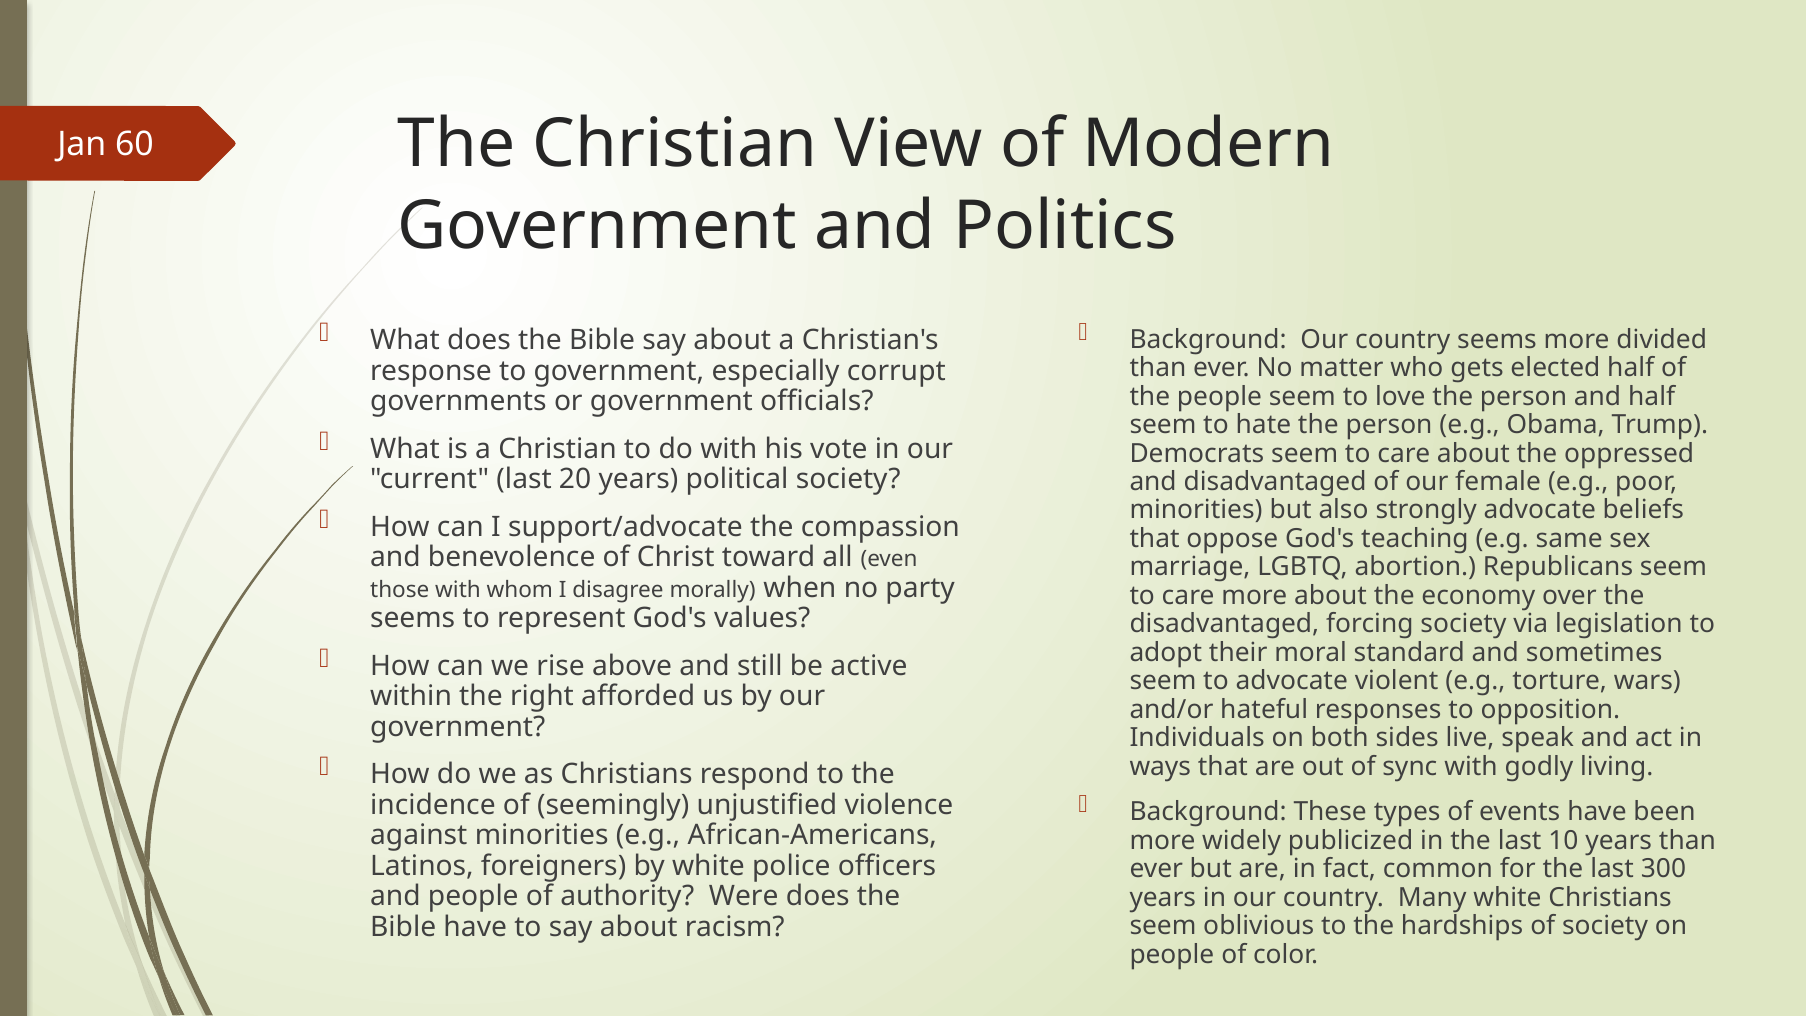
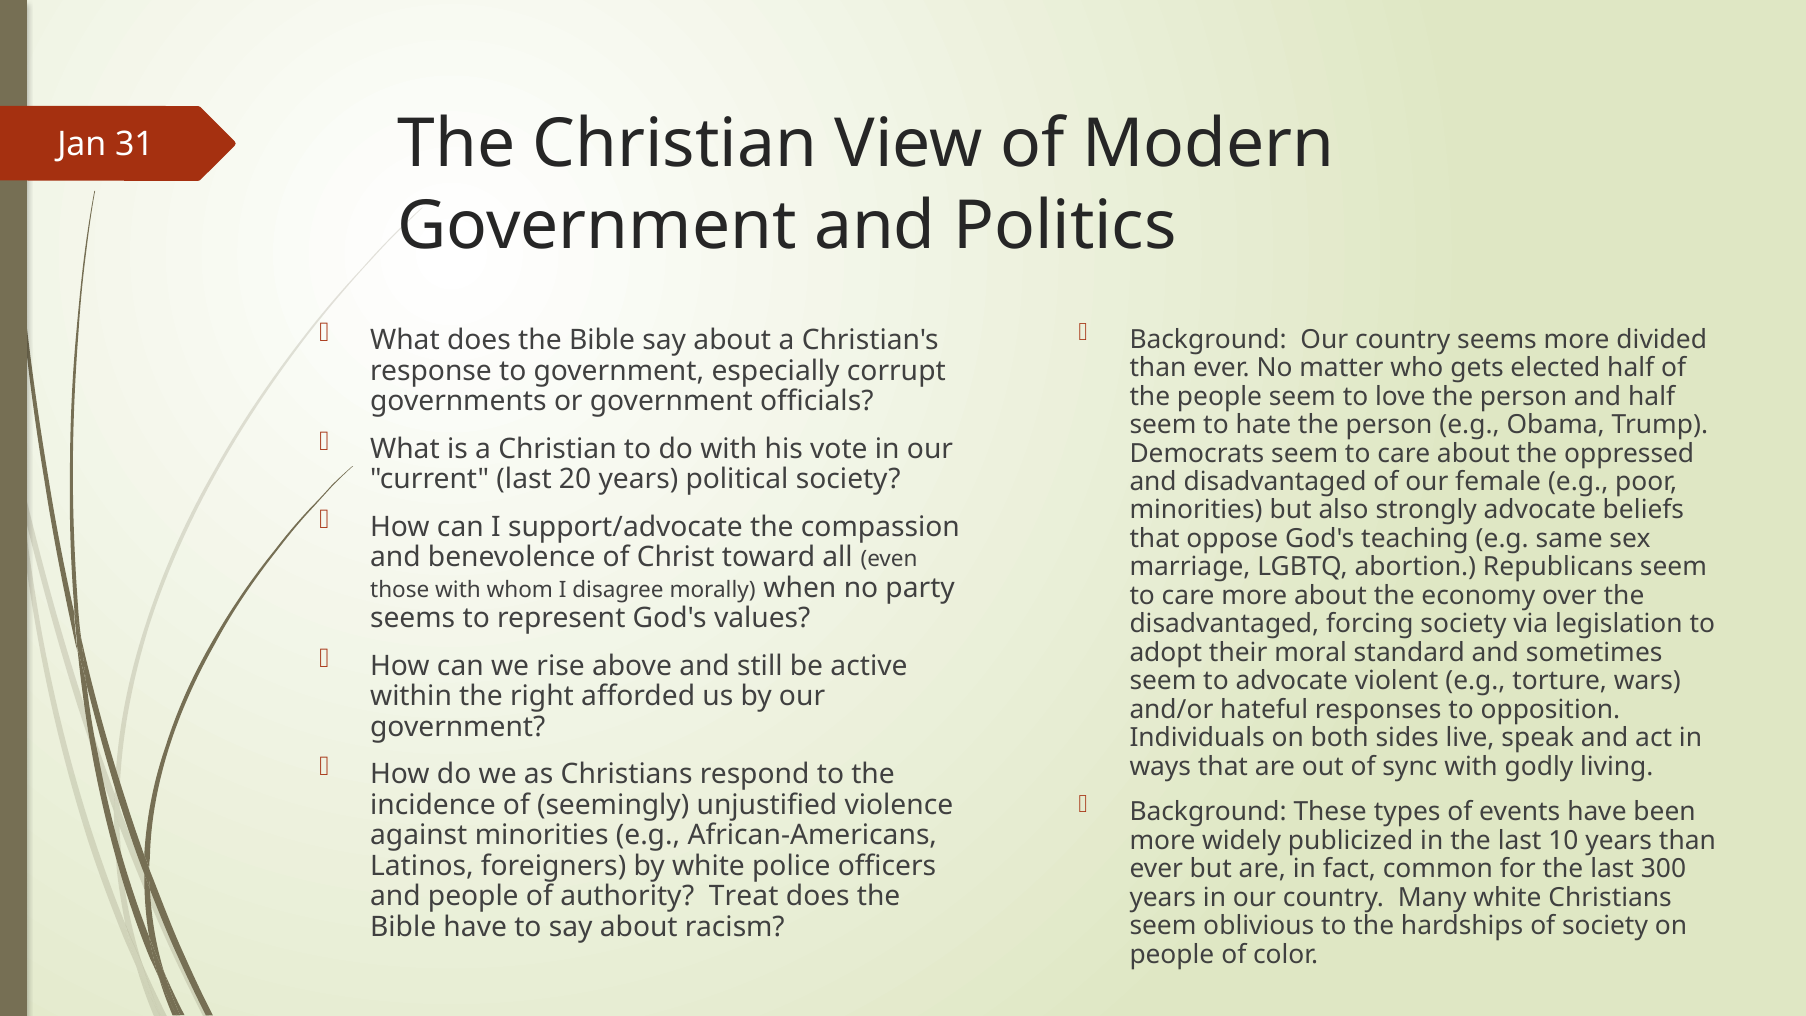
60: 60 -> 31
Were: Were -> Treat
